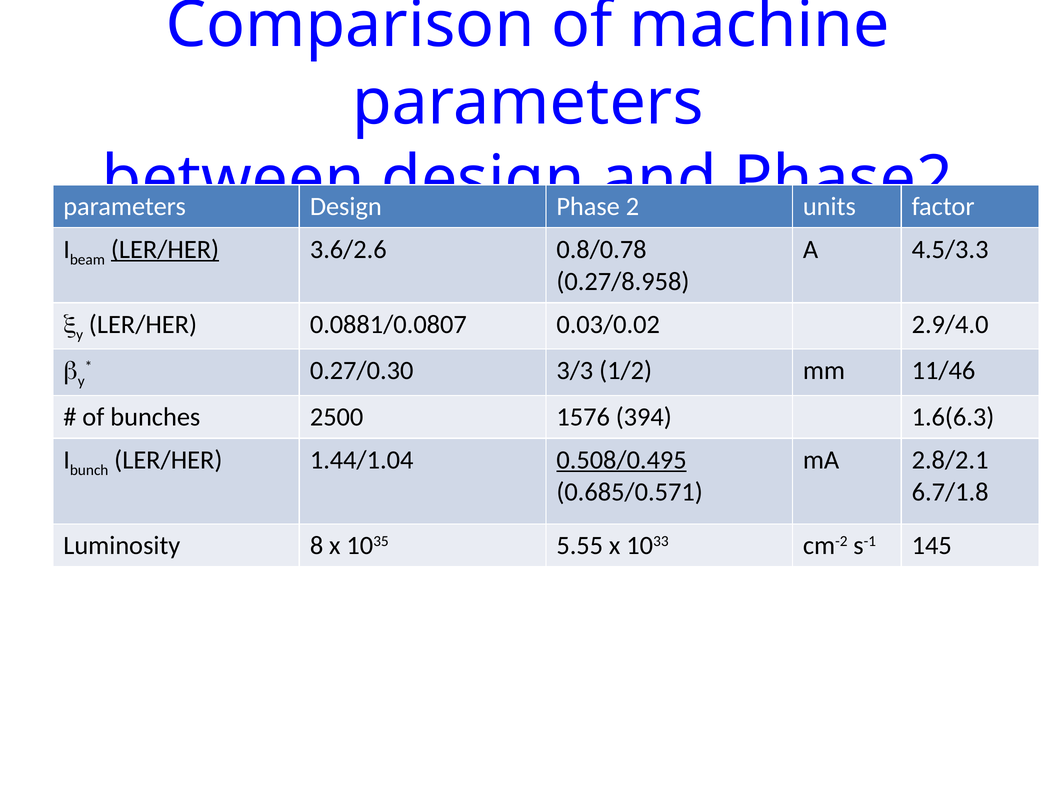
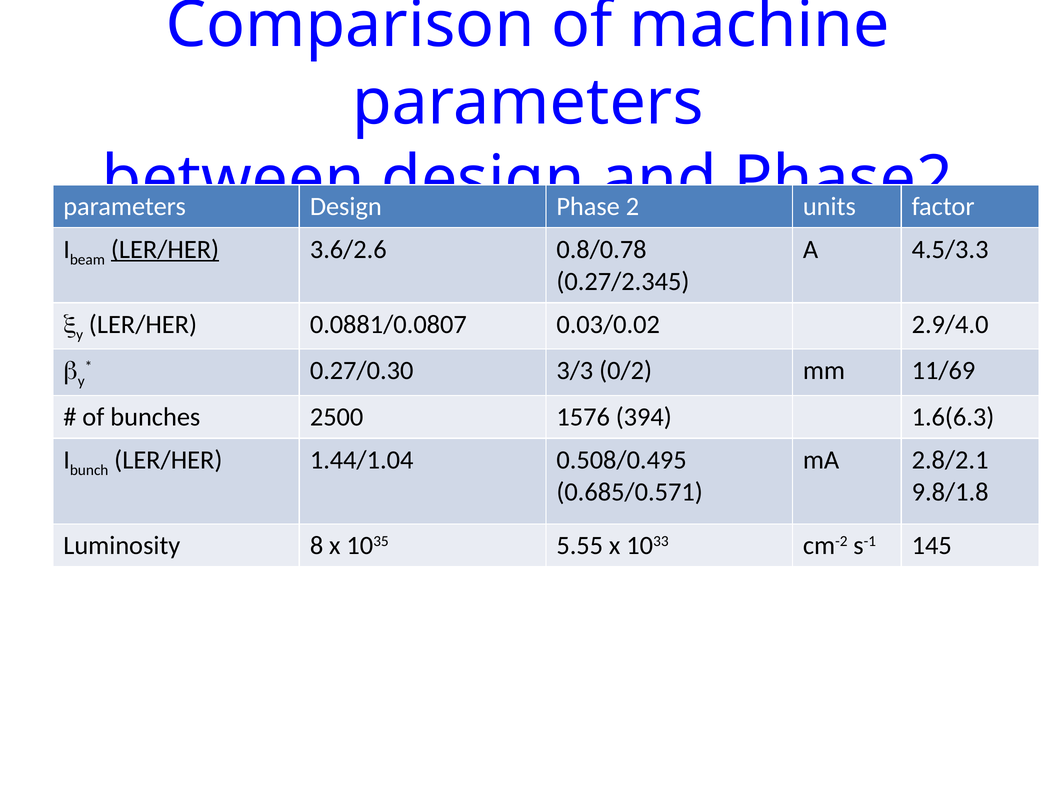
0.27/8.958: 0.27/8.958 -> 0.27/2.345
1/2: 1/2 -> 0/2
11/46: 11/46 -> 11/69
0.508/0.495 underline: present -> none
6.7/1.8: 6.7/1.8 -> 9.8/1.8
